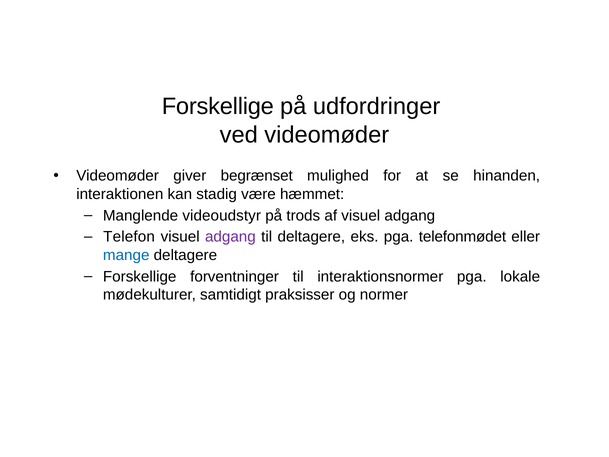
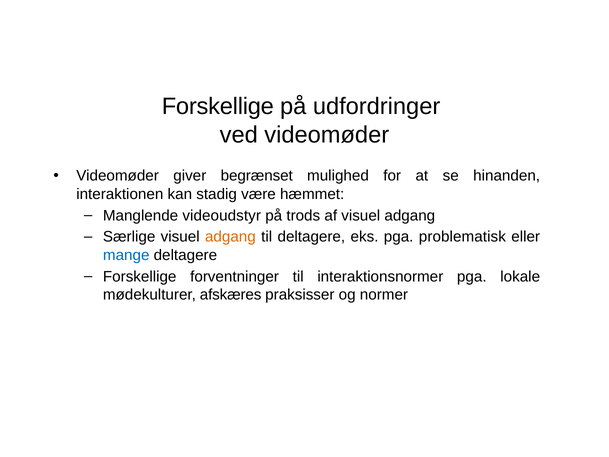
Telefon: Telefon -> Særlige
adgang at (230, 237) colour: purple -> orange
telefonmødet: telefonmødet -> problematisk
samtidigt: samtidigt -> afskæres
